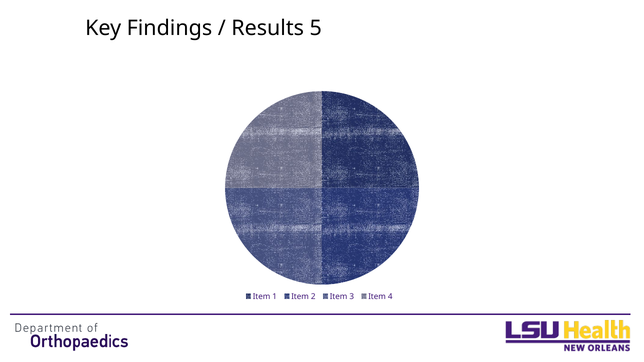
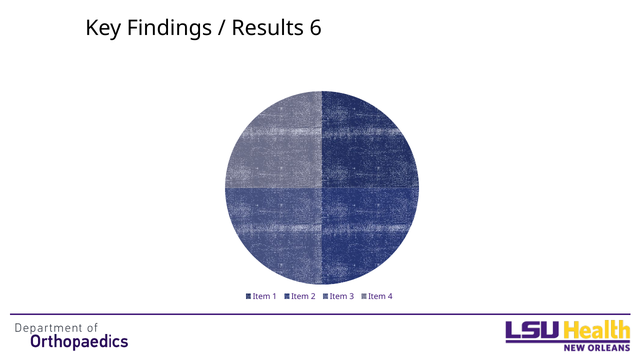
5: 5 -> 6
